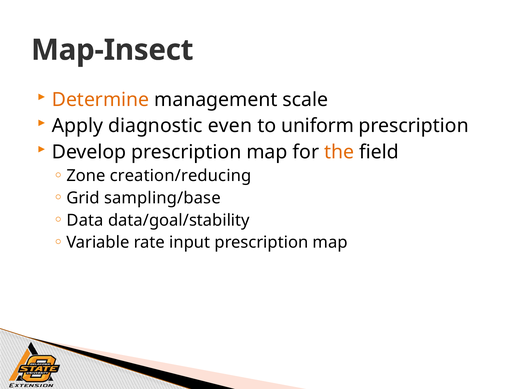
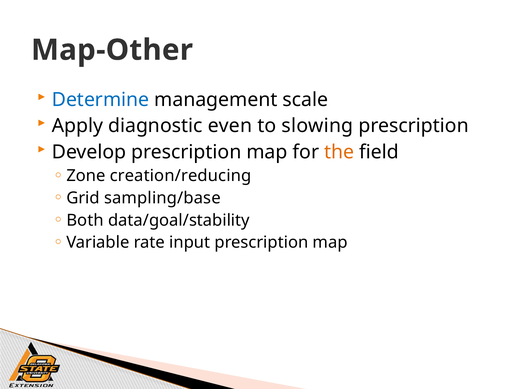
Map-Insect: Map-Insect -> Map-Other
Determine colour: orange -> blue
uniform: uniform -> slowing
Data: Data -> Both
